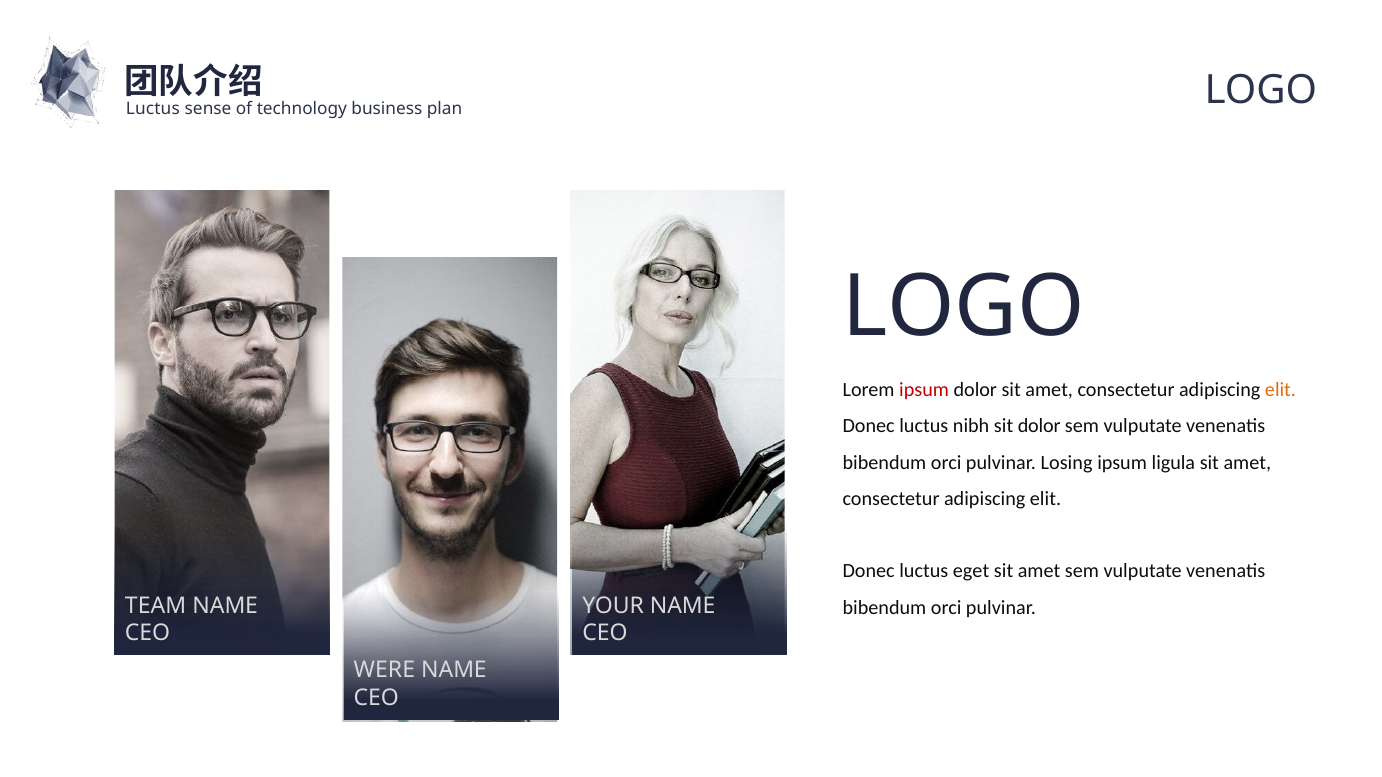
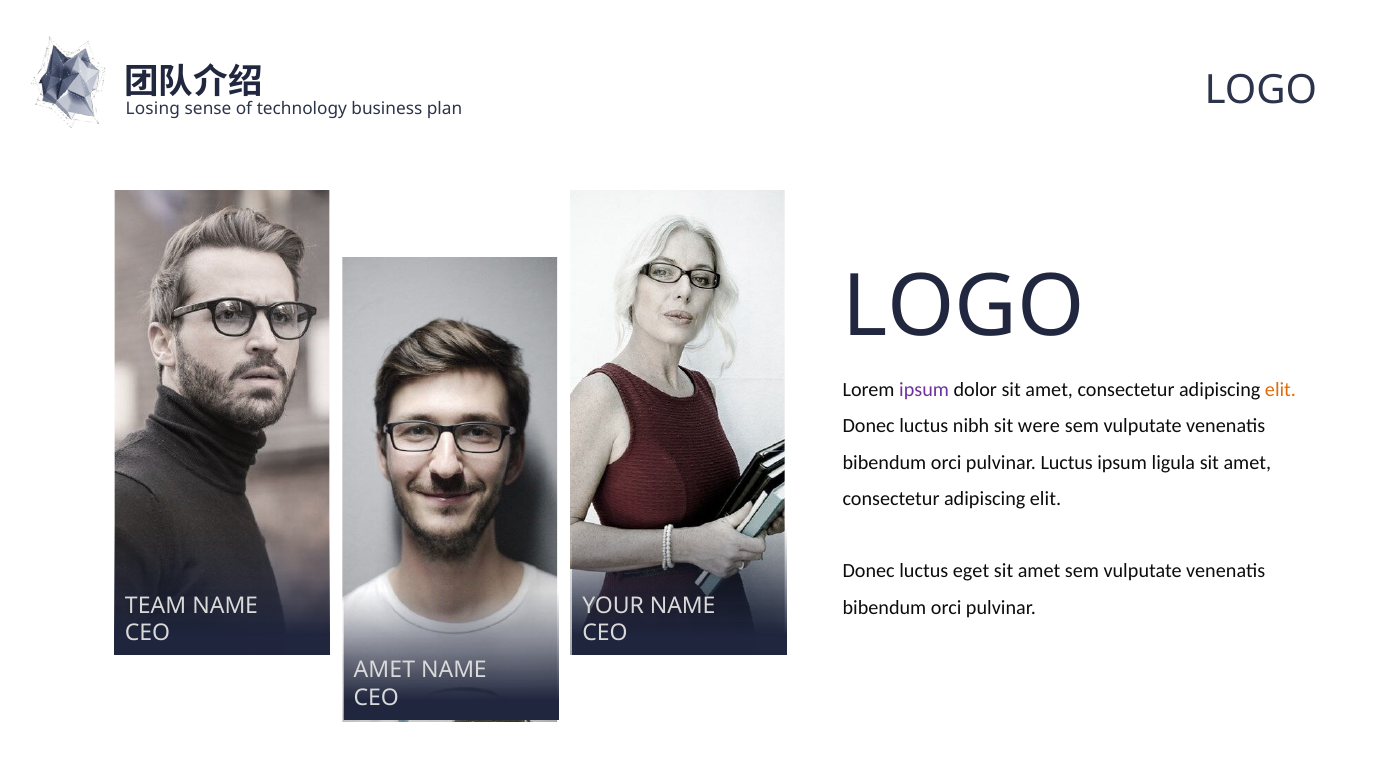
Luctus at (153, 109): Luctus -> Losing
ipsum at (924, 390) colour: red -> purple
sit dolor: dolor -> were
pulvinar Losing: Losing -> Luctus
WERE at (384, 671): WERE -> AMET
